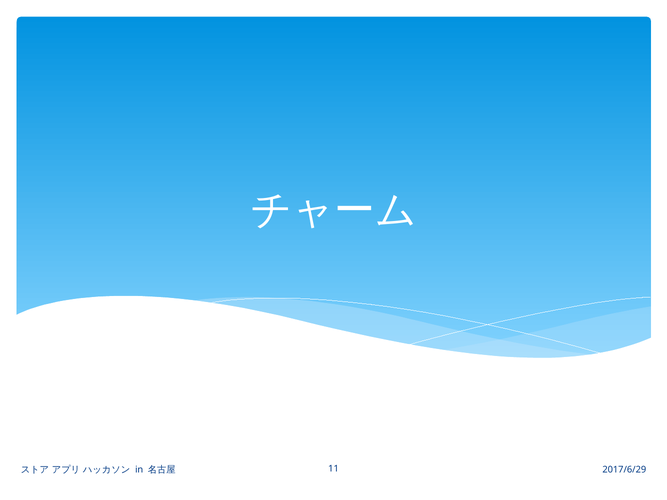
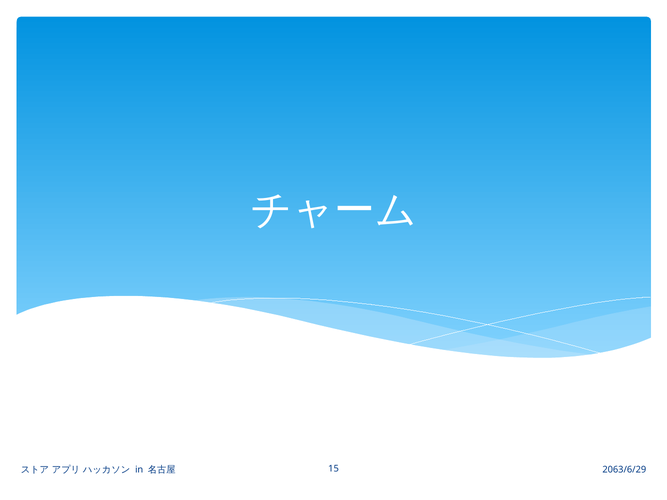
11: 11 -> 15
2017/6/29: 2017/6/29 -> 2063/6/29
